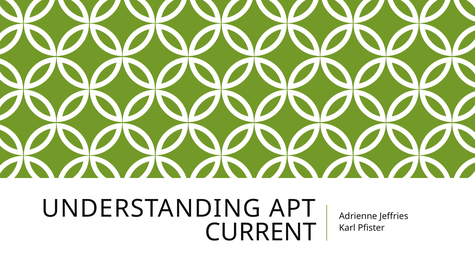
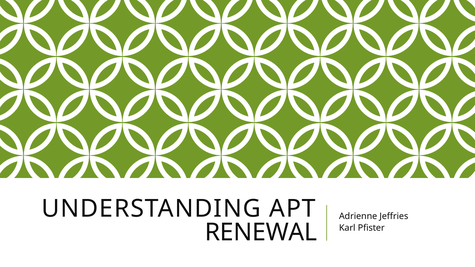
CURRENT: CURRENT -> RENEWAL
